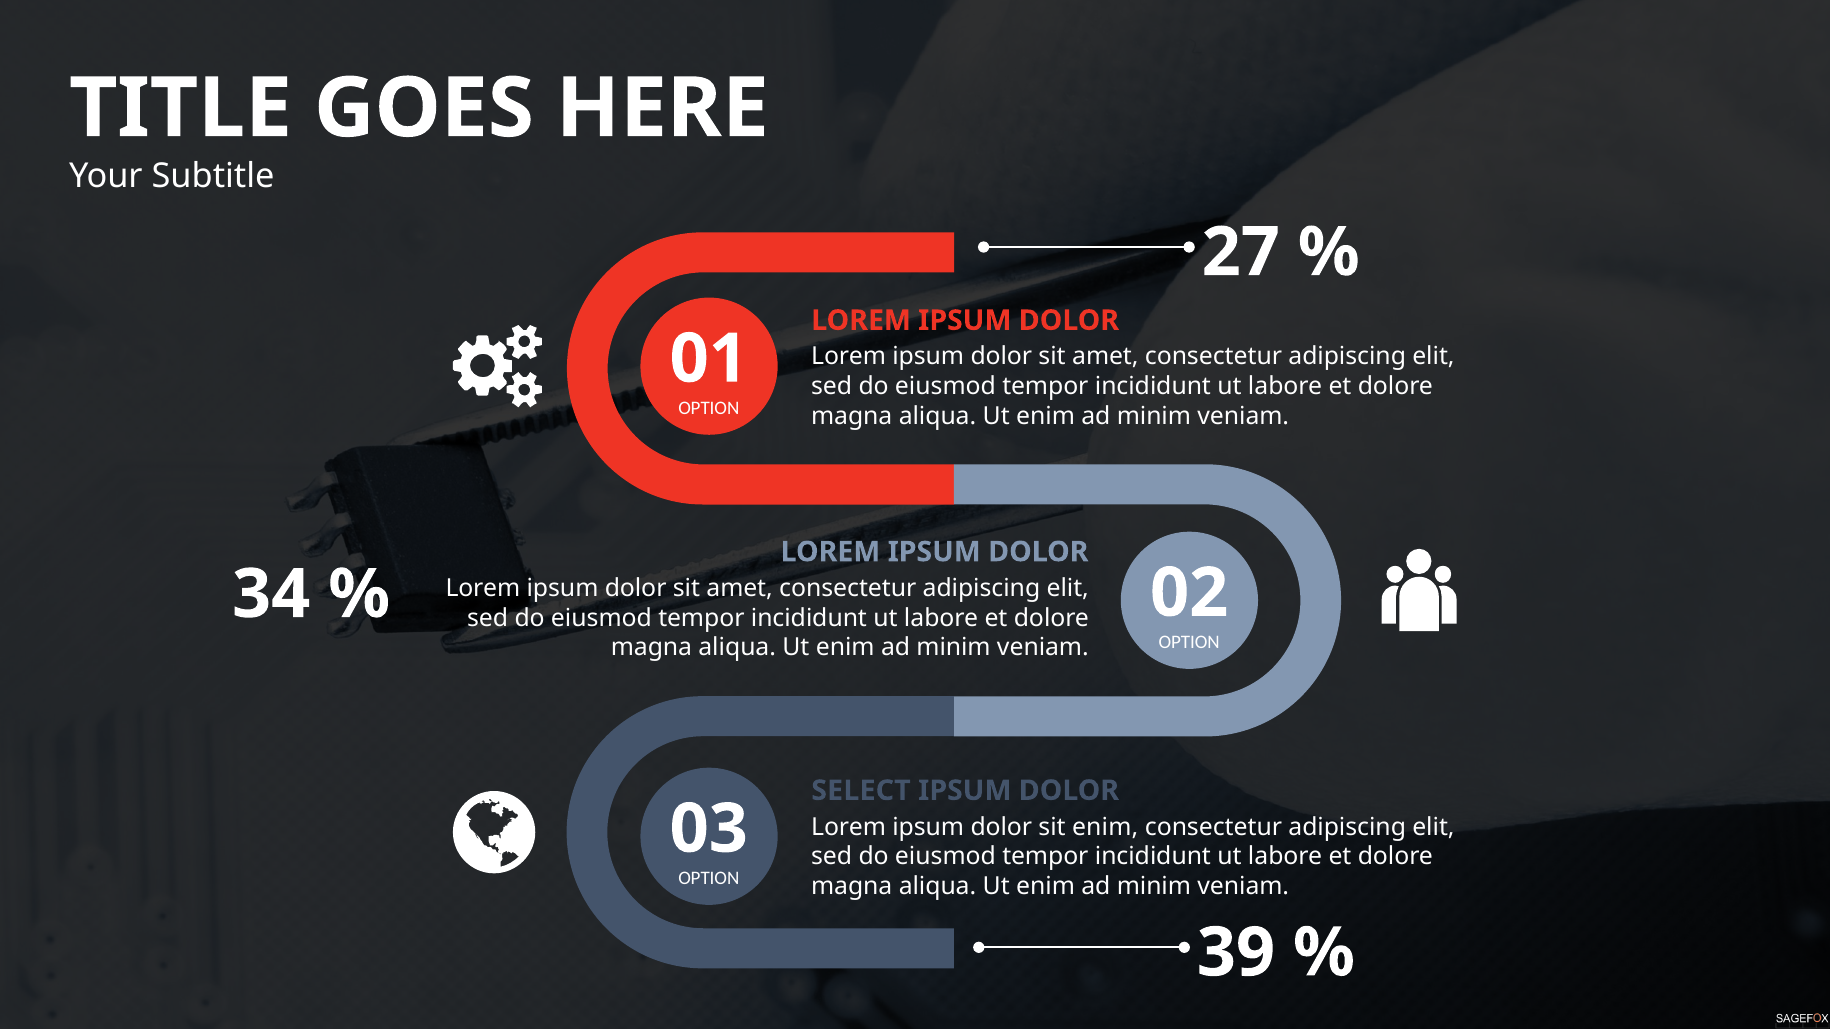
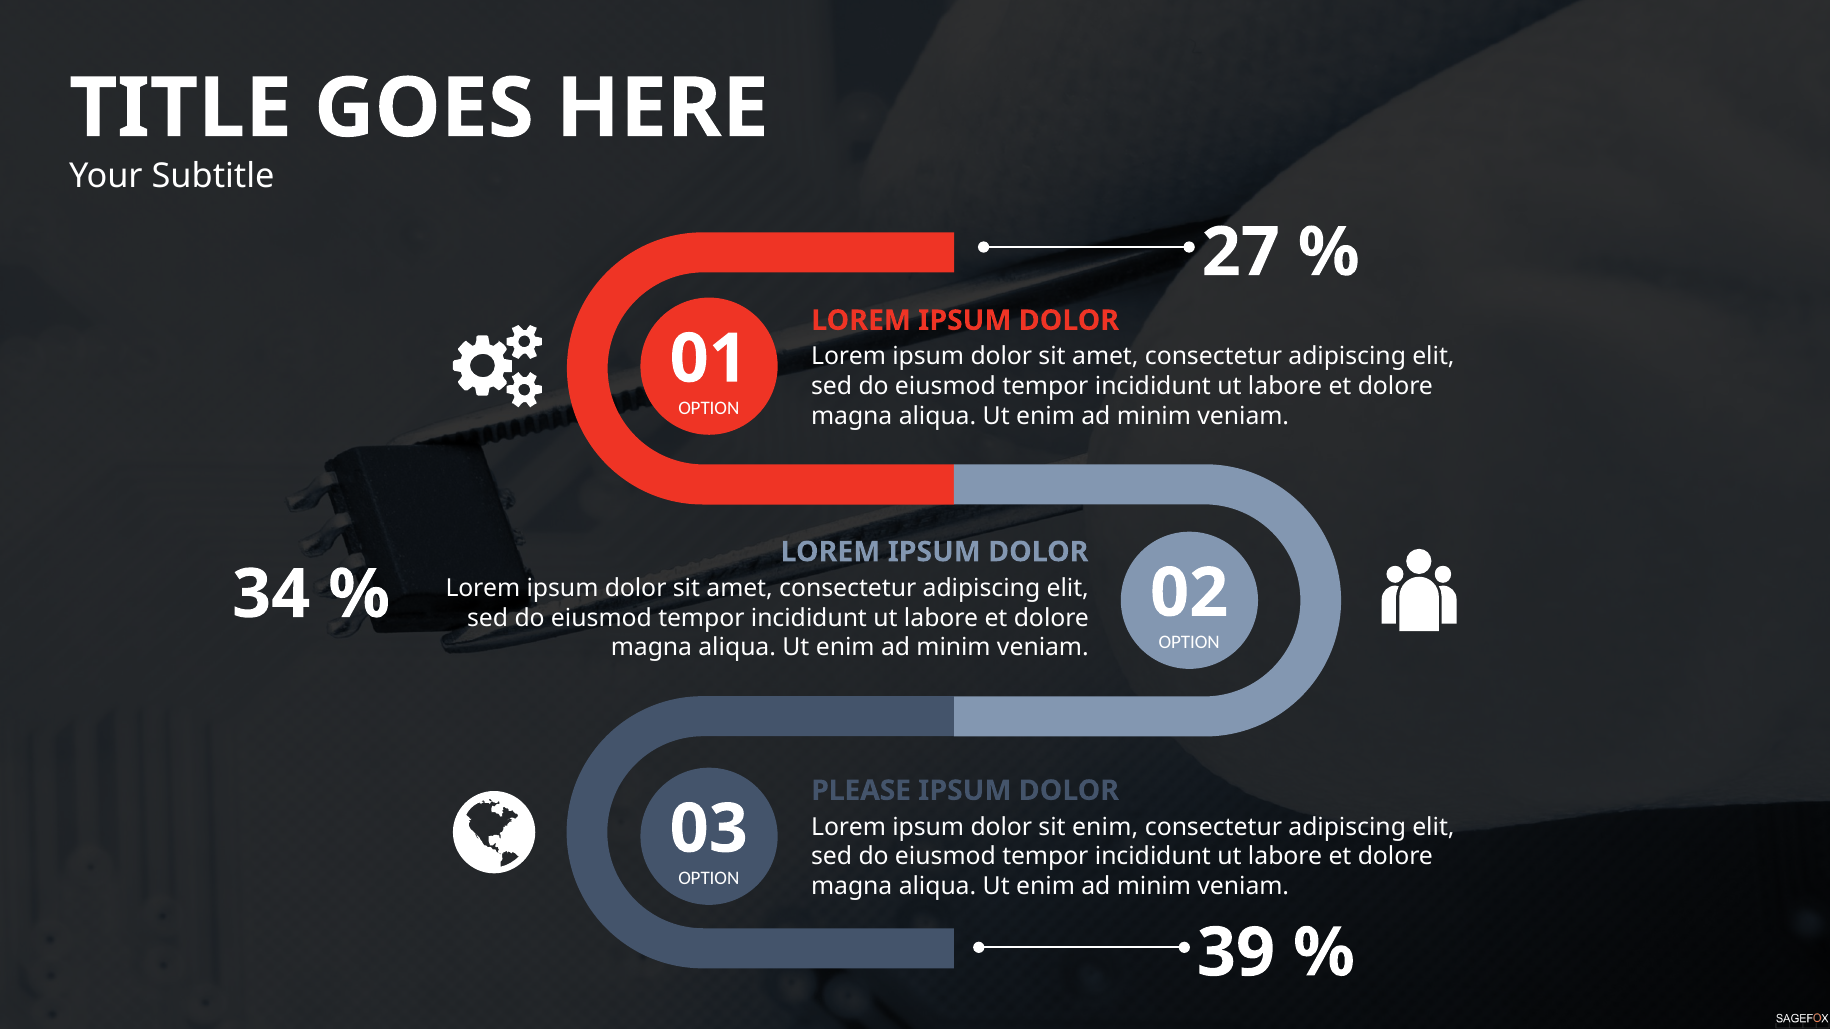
SELECT: SELECT -> PLEASE
